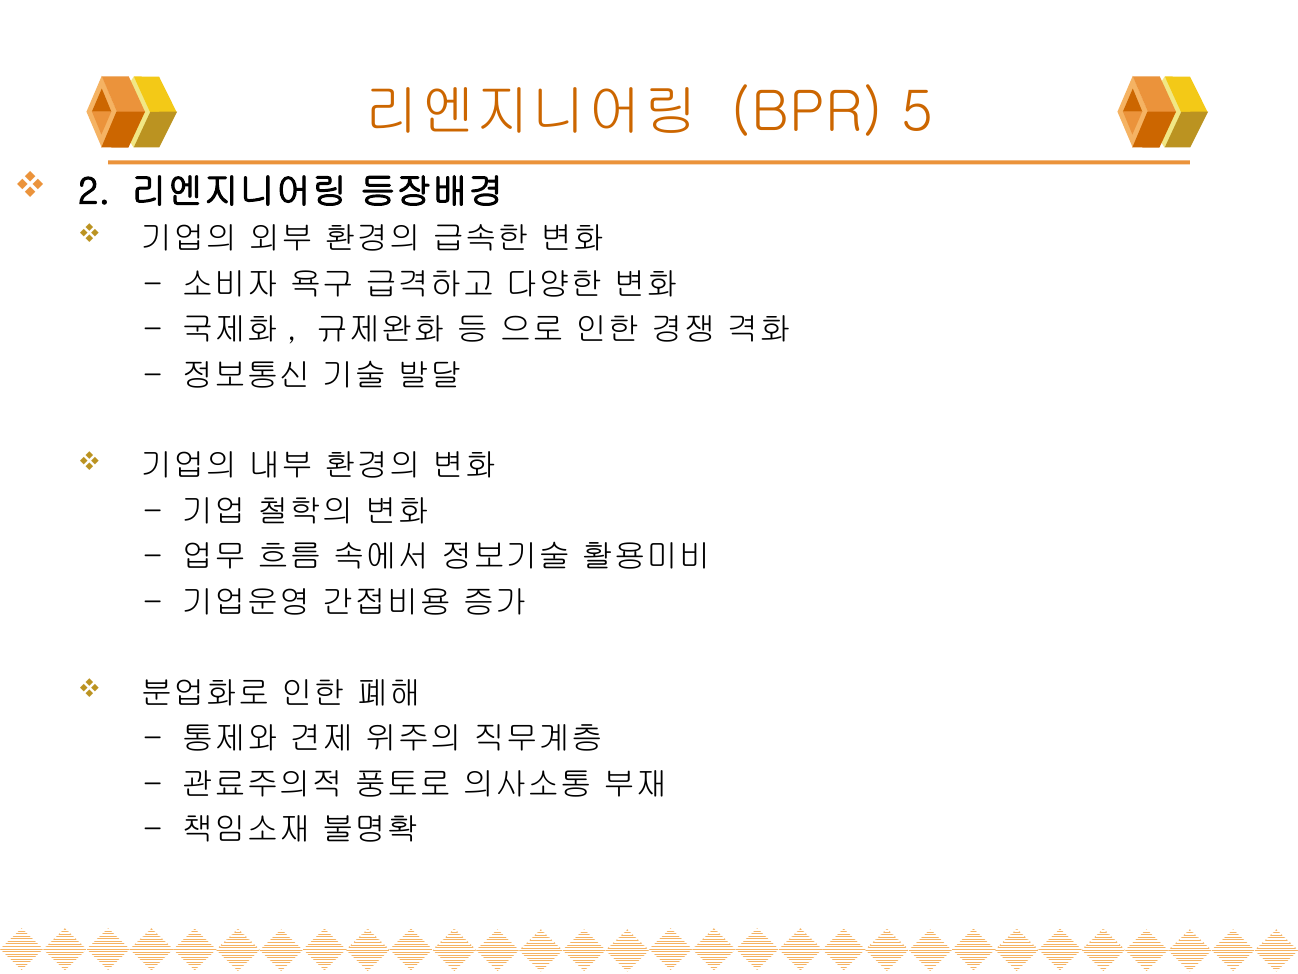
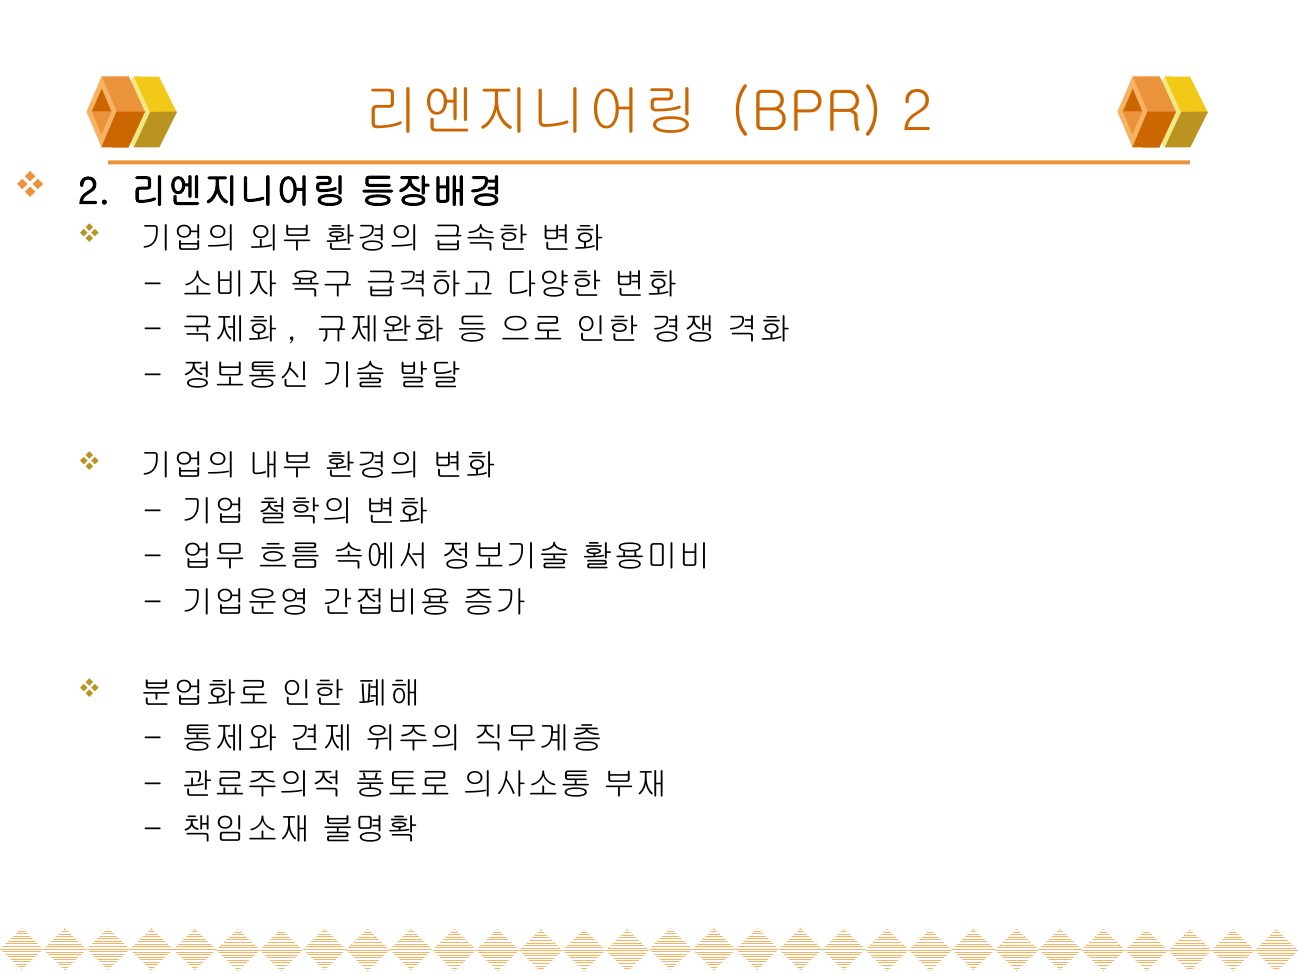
BPR 5: 5 -> 2
